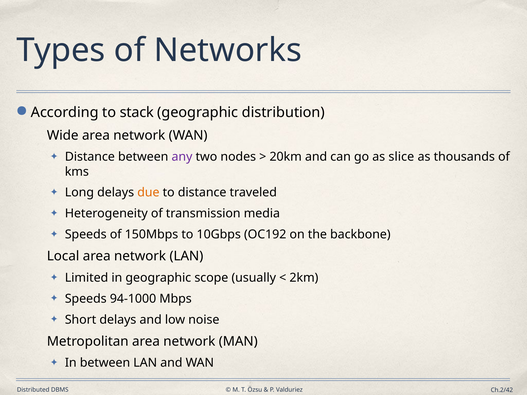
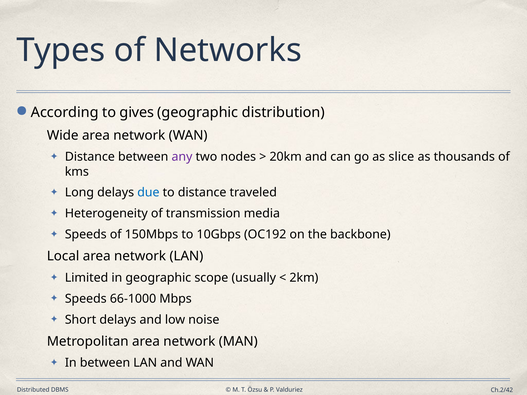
stack: stack -> gives
due colour: orange -> blue
94-1000: 94-1000 -> 66-1000
